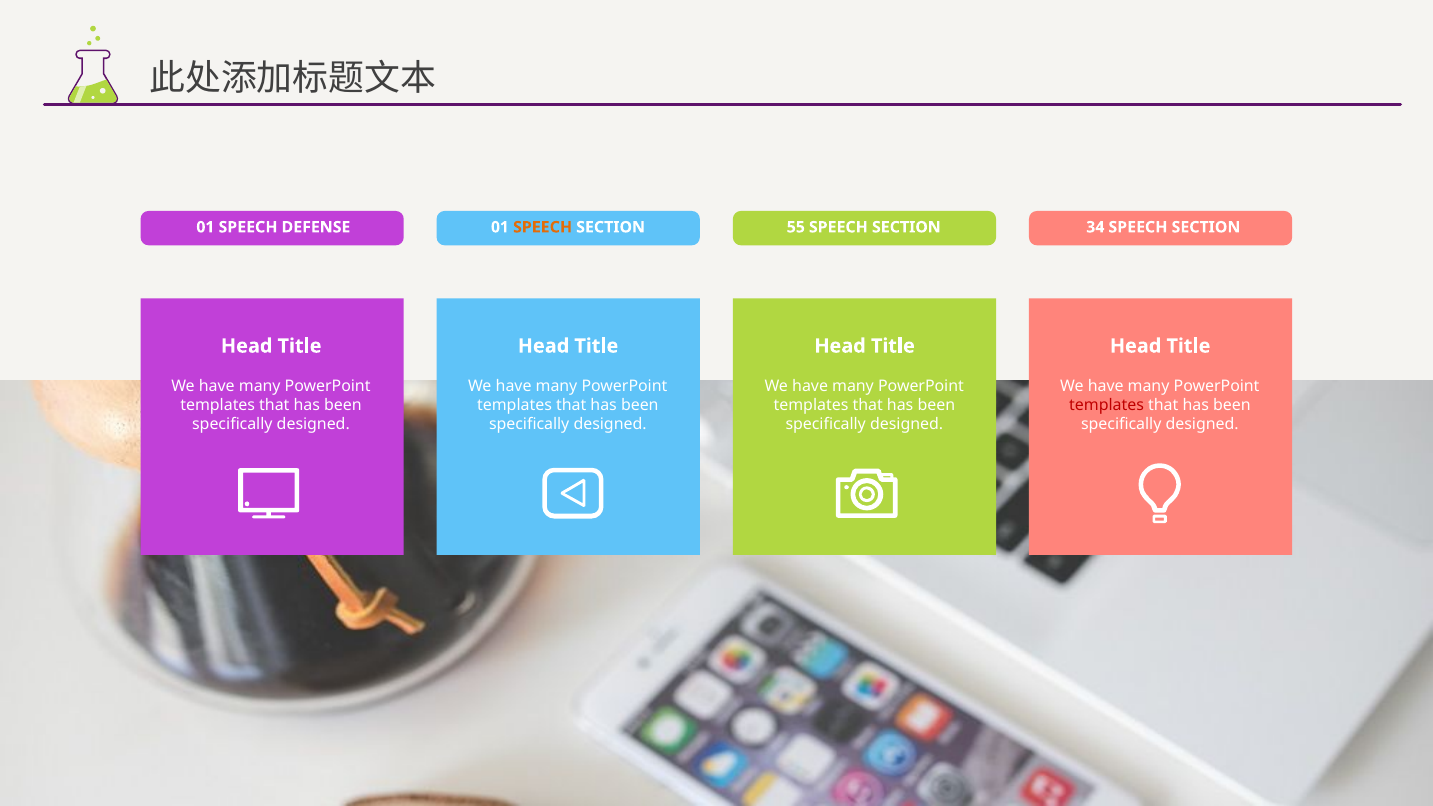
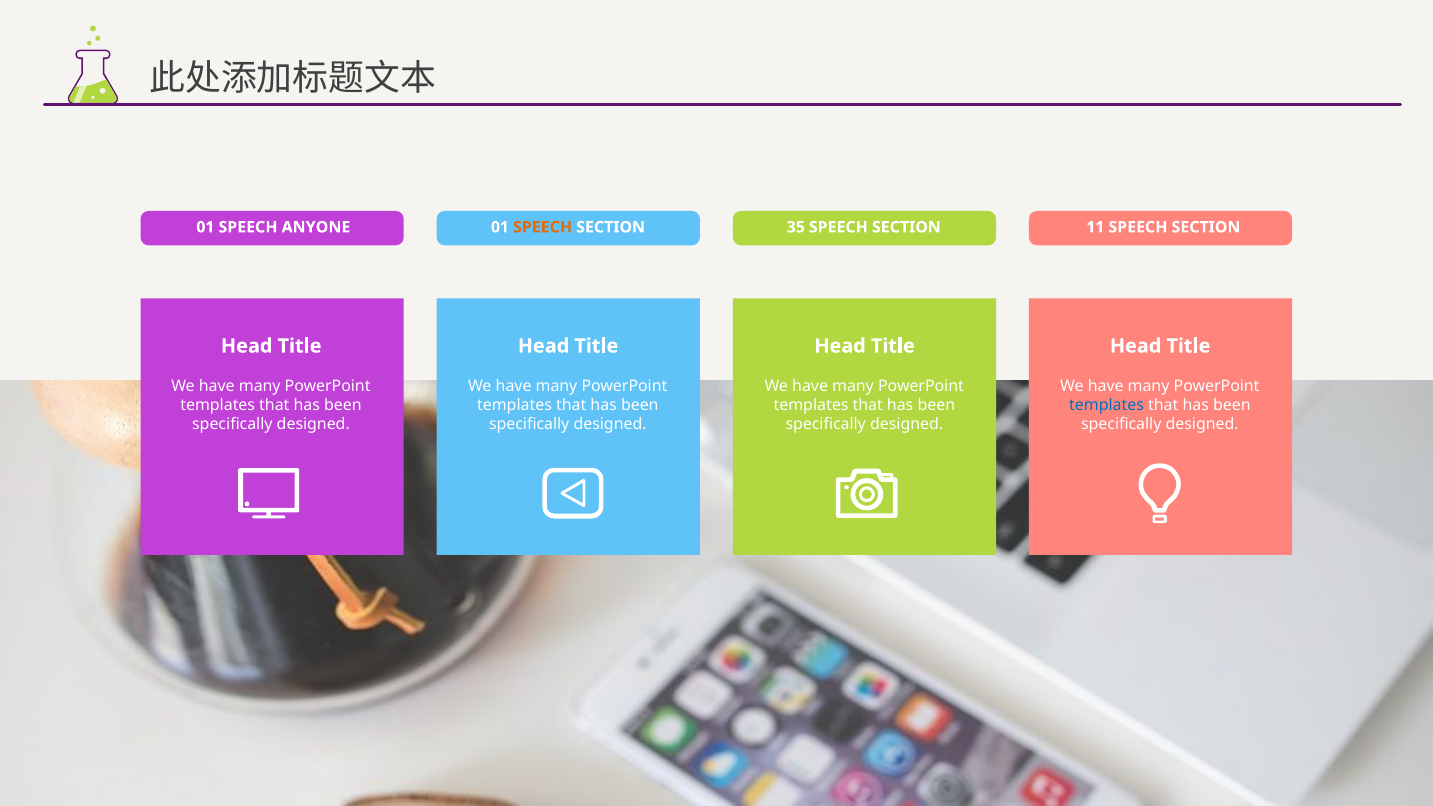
DEFENSE: DEFENSE -> ANYONE
55: 55 -> 35
34: 34 -> 11
templates at (1107, 405) colour: red -> blue
